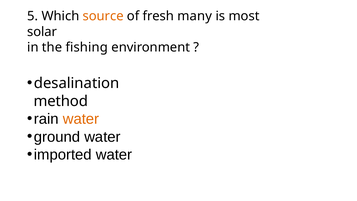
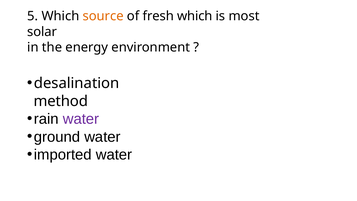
fresh many: many -> which
fishing: fishing -> energy
water at (81, 119) colour: orange -> purple
